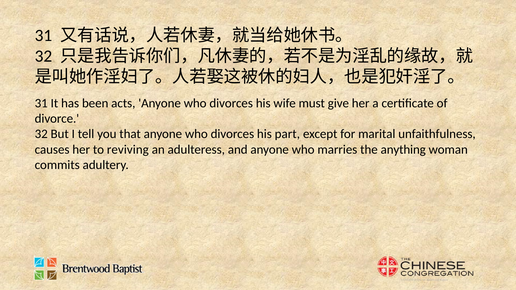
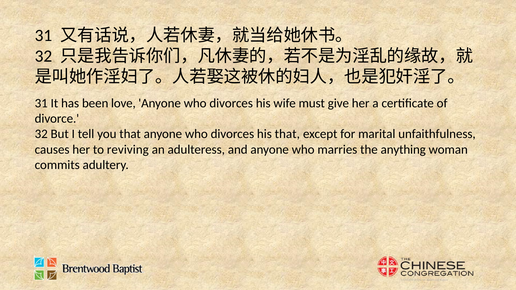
acts: acts -> love
his part: part -> that
